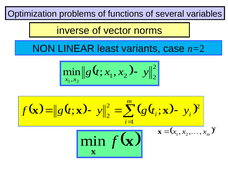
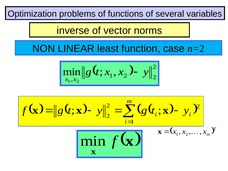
variants: variants -> function
